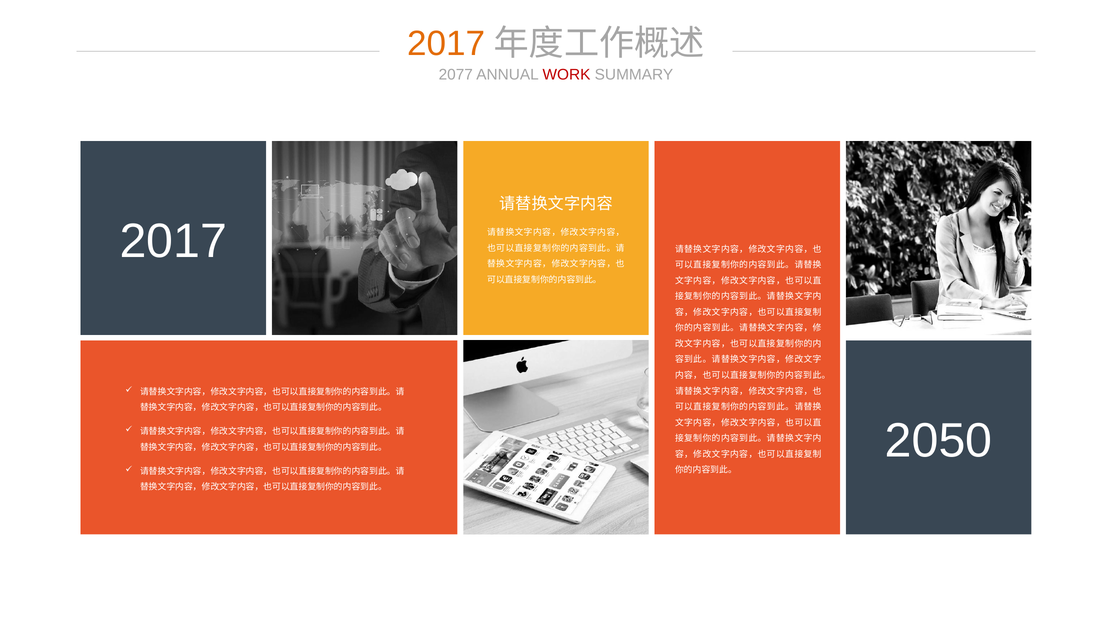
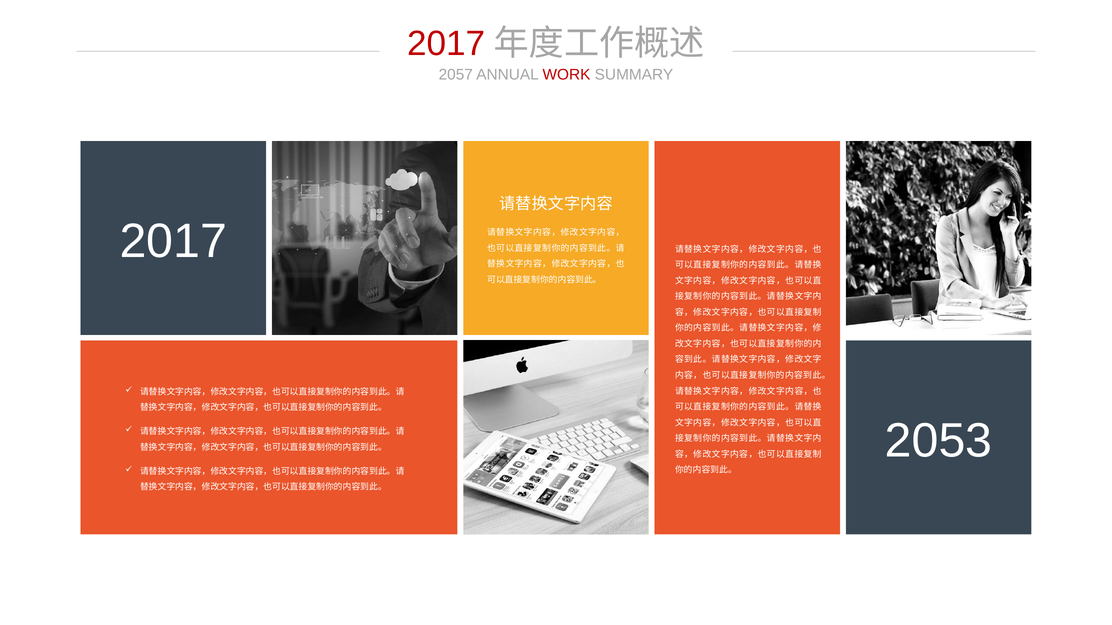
2017 at (446, 44) colour: orange -> red
2077: 2077 -> 2057
2050: 2050 -> 2053
